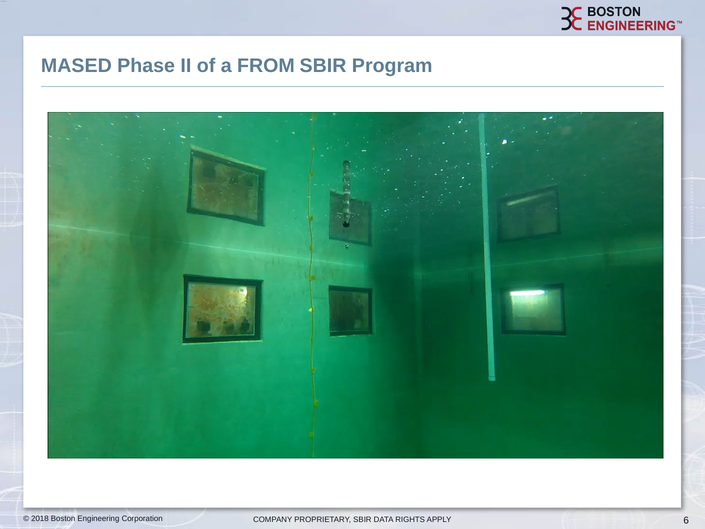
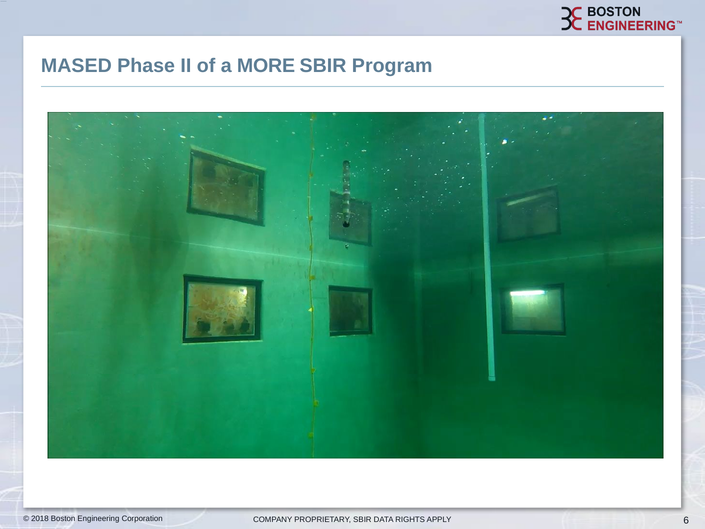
FROM: FROM -> MORE
